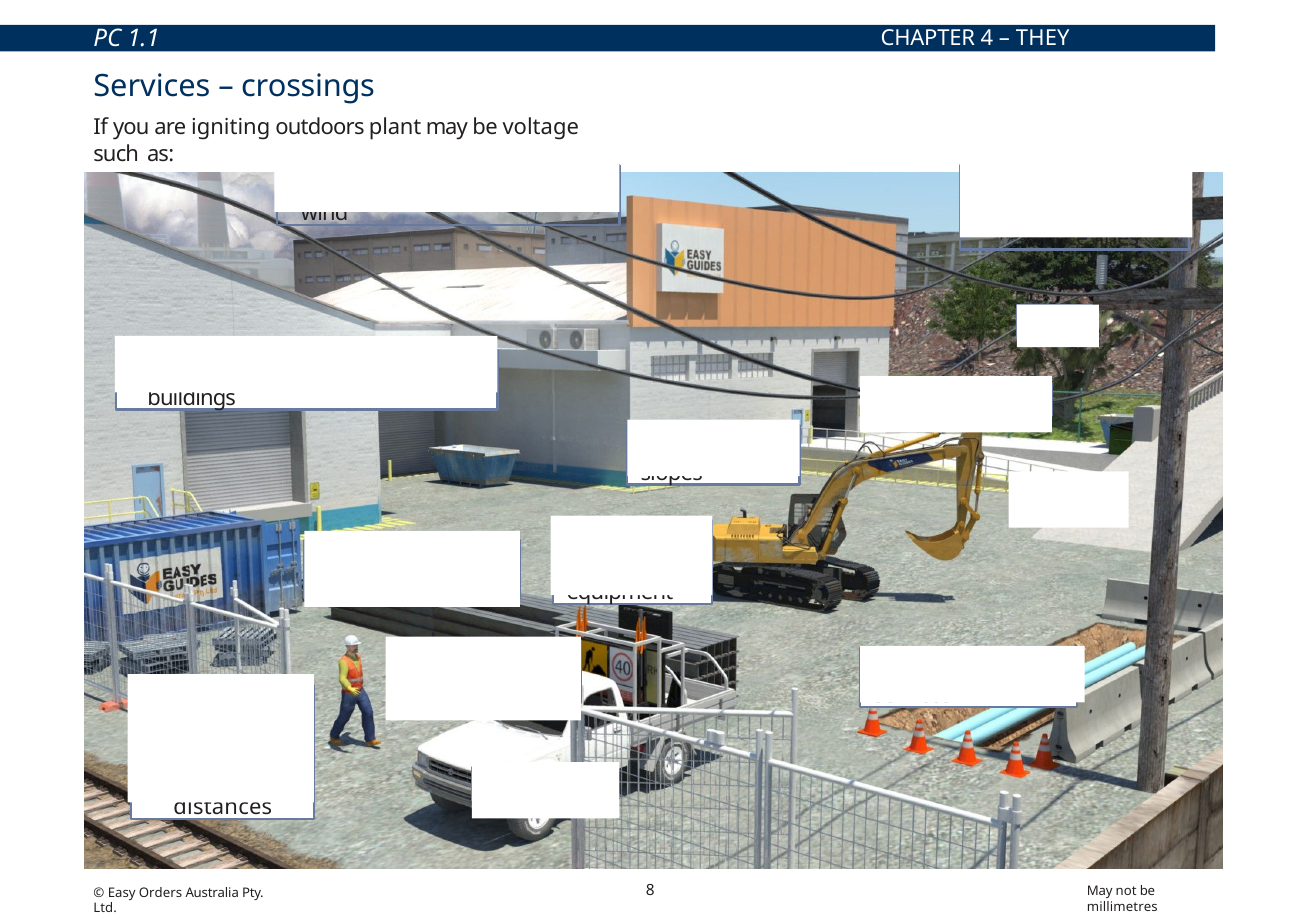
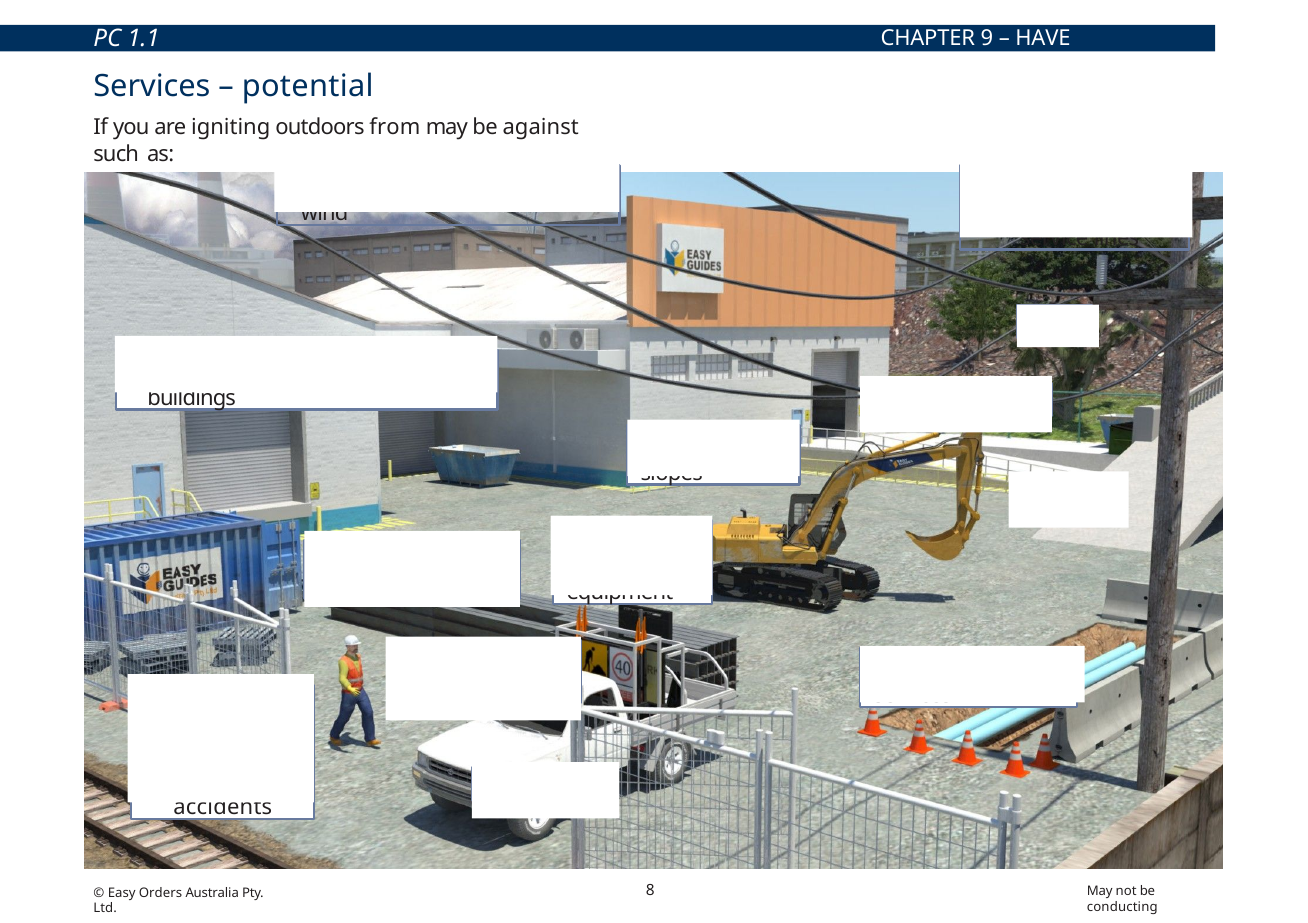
4: 4 -> 9
THEY: THEY -> HAVE
crossings at (308, 86): crossings -> potential
outdoors plant: plant -> from
voltage: voltage -> against
distances: distances -> accidents
millimetres: millimetres -> conducting
